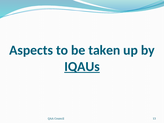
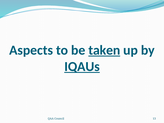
taken underline: none -> present
